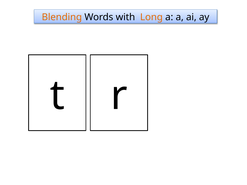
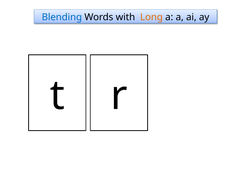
Blending colour: orange -> blue
